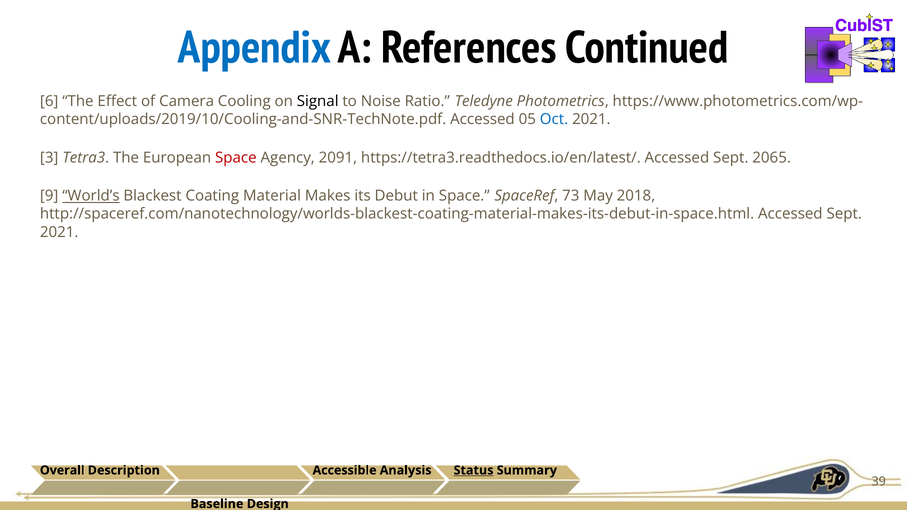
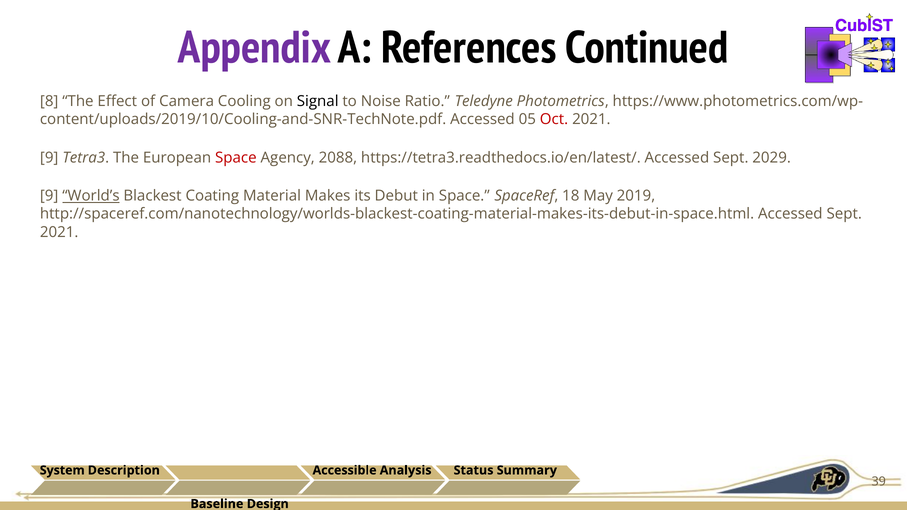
Appendix colour: blue -> purple
6: 6 -> 8
Oct colour: blue -> red
3 at (49, 158): 3 -> 9
2091: 2091 -> 2088
2065: 2065 -> 2029
73: 73 -> 18
2018: 2018 -> 2019
Overall: Overall -> System
Status underline: present -> none
